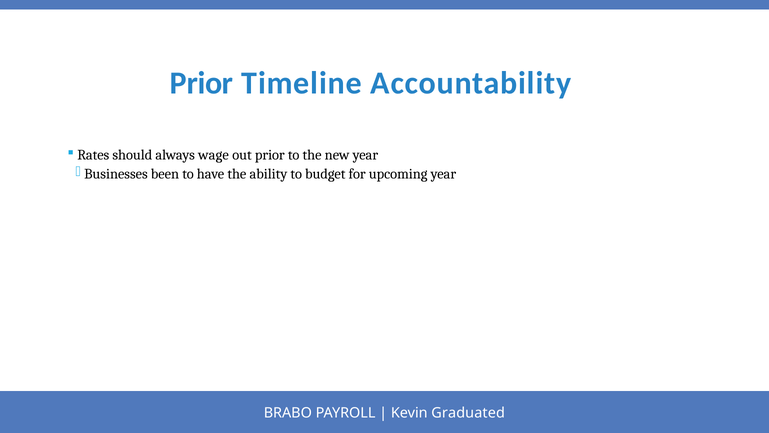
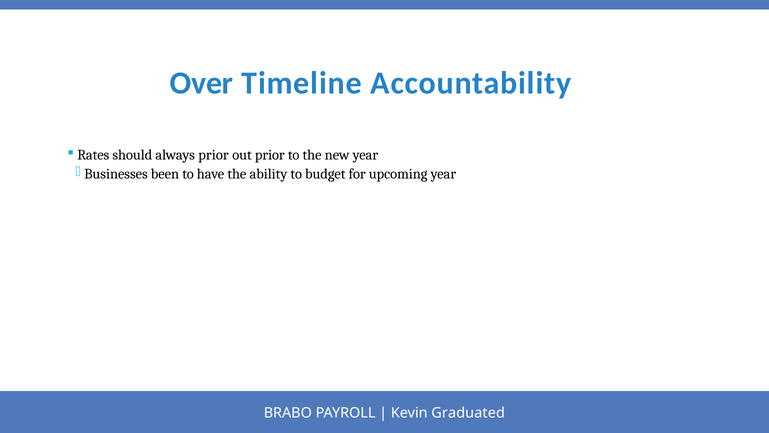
Prior at (202, 83): Prior -> Over
always wage: wage -> prior
